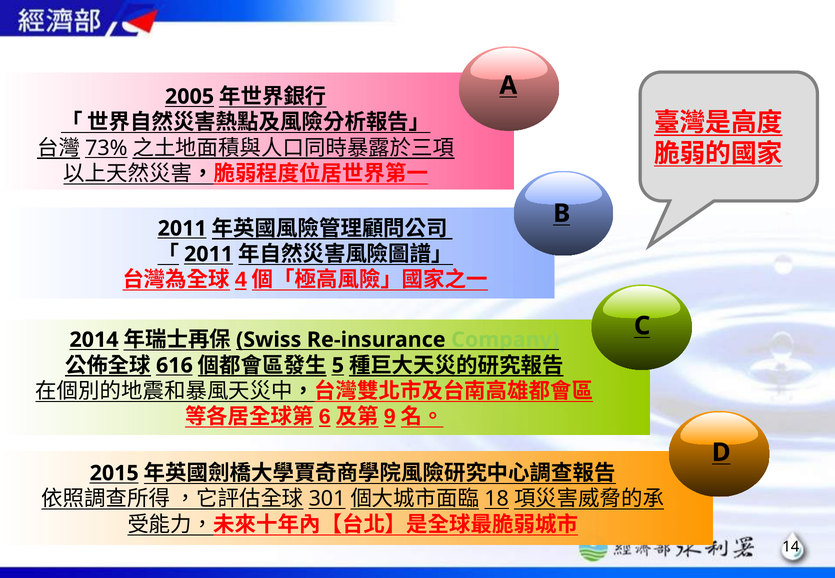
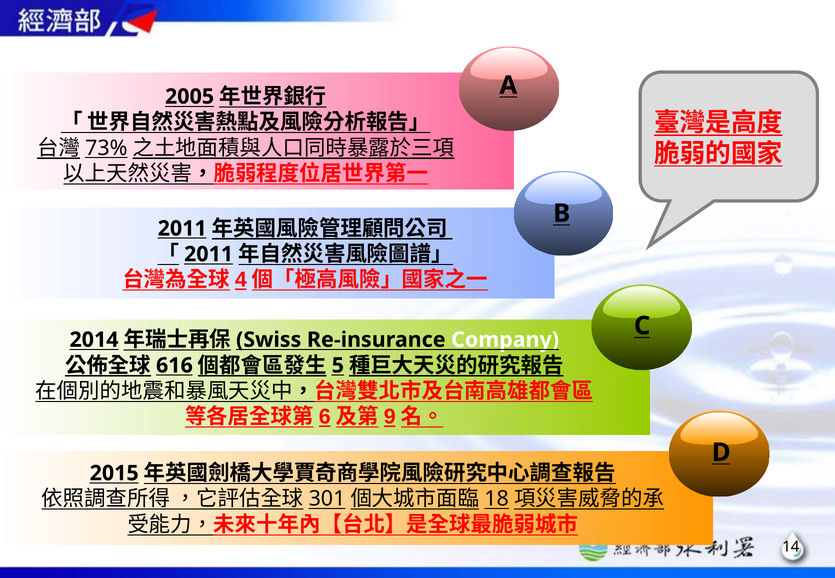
Company colour: light green -> white
